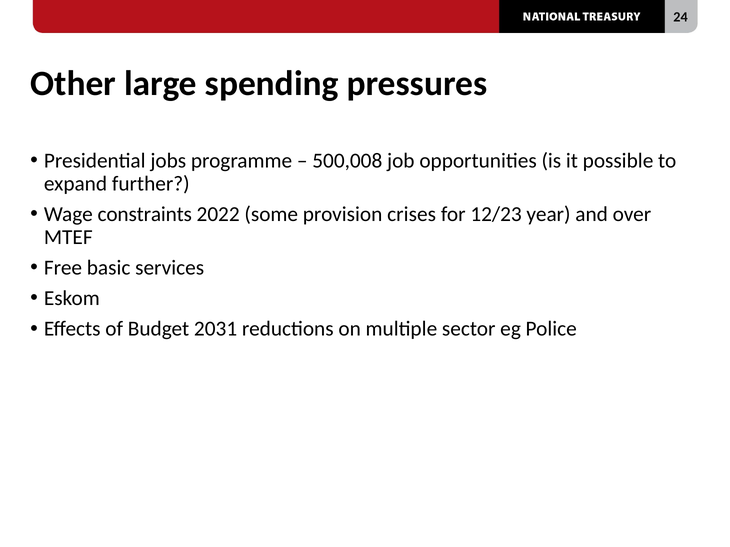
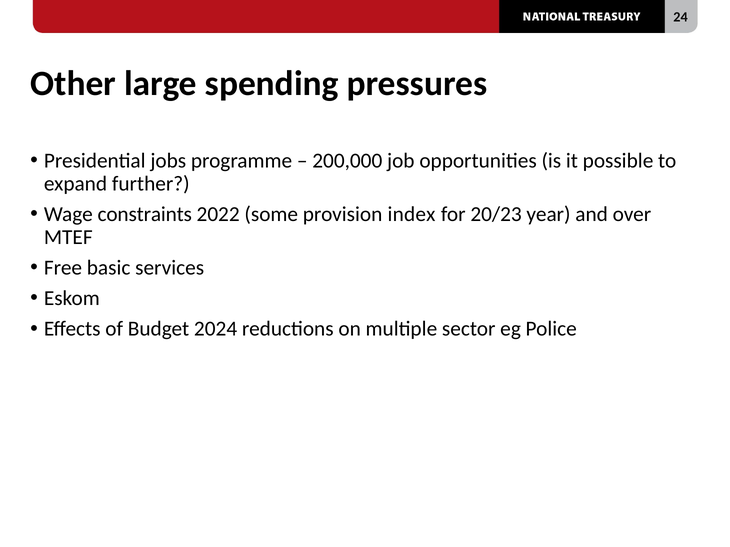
500,008: 500,008 -> 200,000
crises: crises -> index
12/23: 12/23 -> 20/23
2031: 2031 -> 2024
